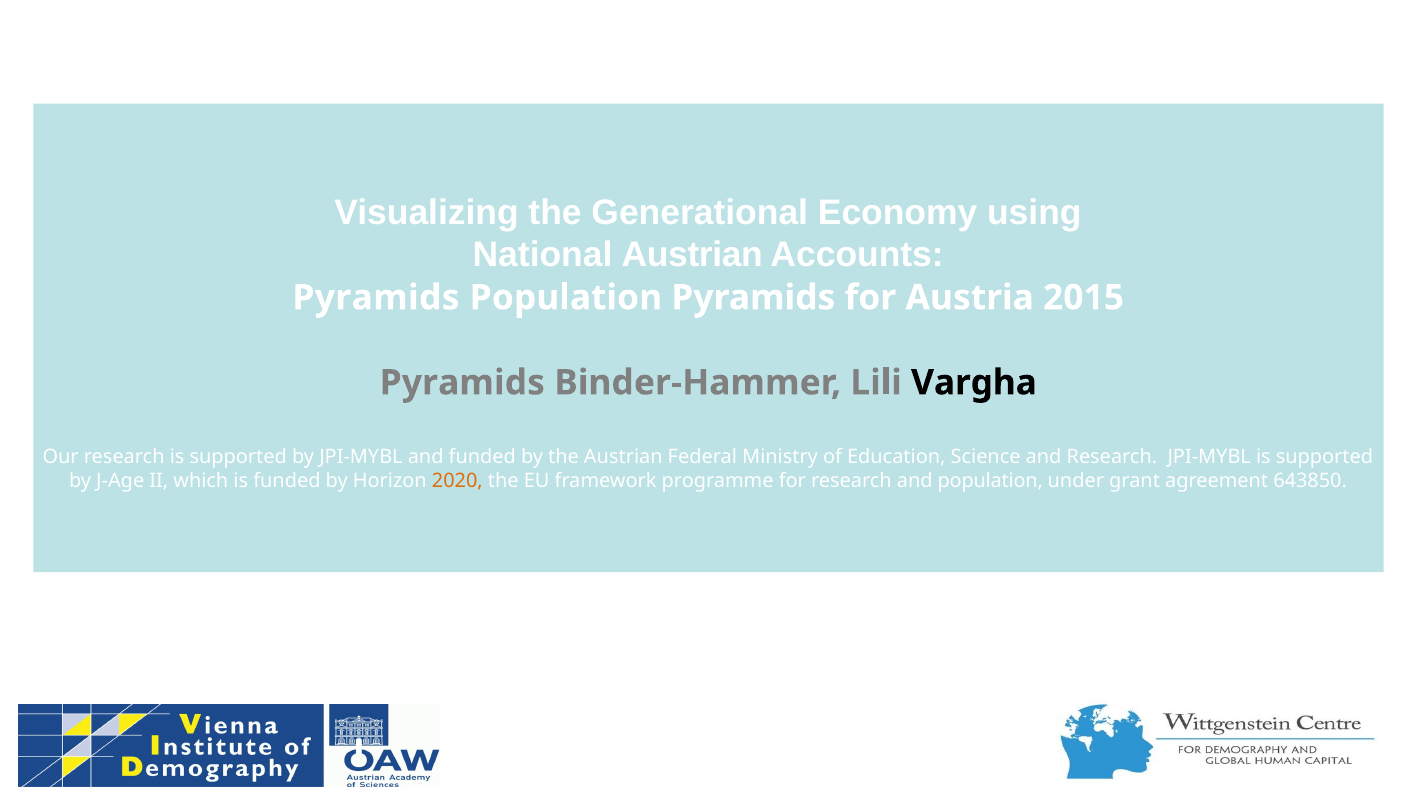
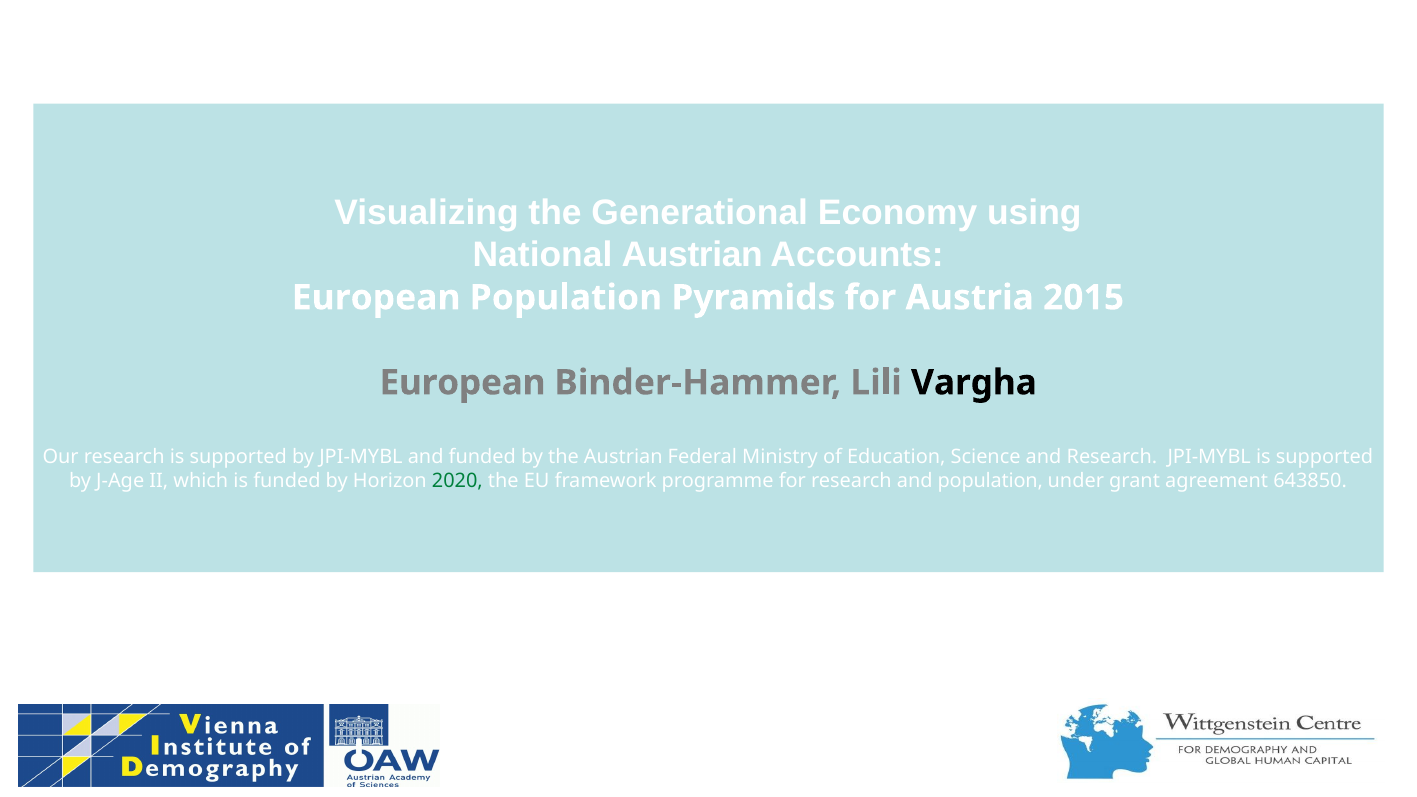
Pyramids at (376, 298): Pyramids -> European
Pyramids at (462, 383): Pyramids -> European
2020 colour: orange -> green
